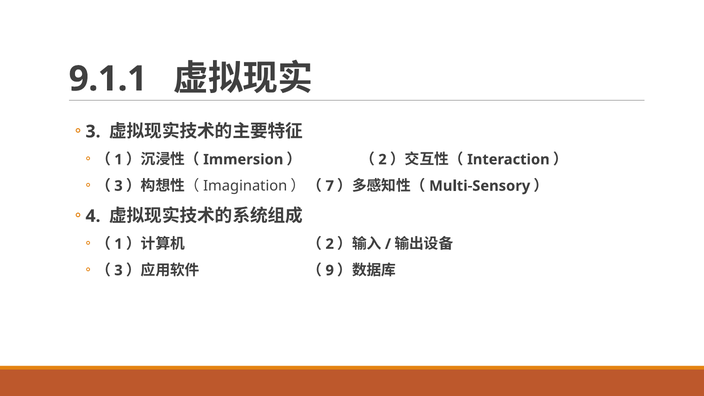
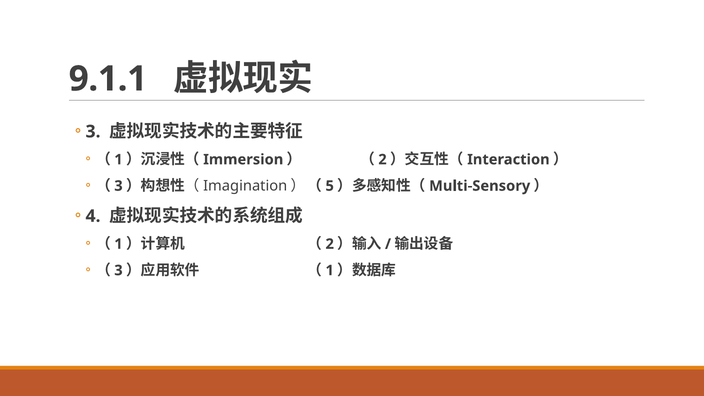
7: 7 -> 5
9 at (330, 270): 9 -> 1
